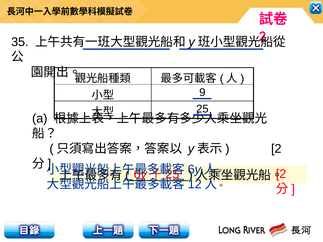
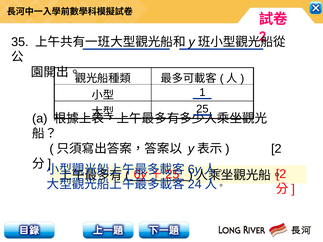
9: 9 -> 1
12: 12 -> 24
